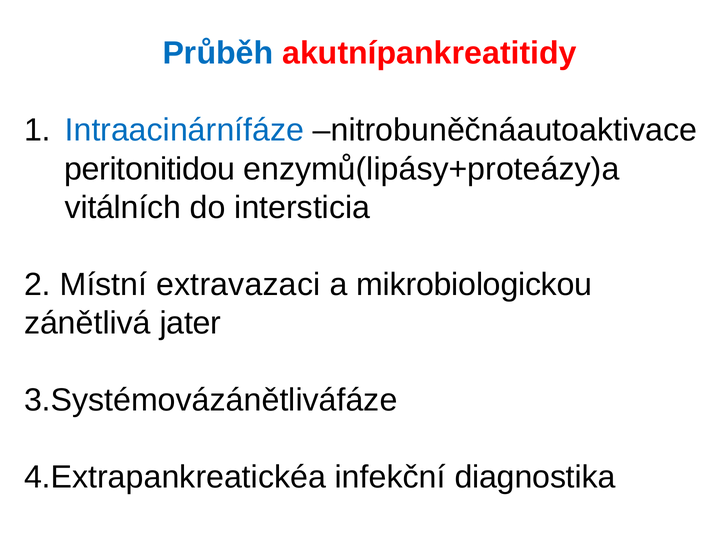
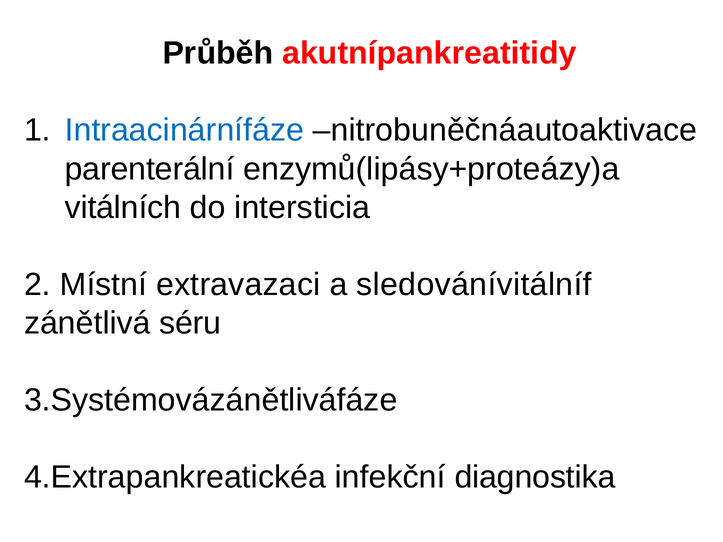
Průběh colour: blue -> black
peritonitidou: peritonitidou -> parenterální
mikrobiologickou: mikrobiologickou -> sledovánívitálníf
jater: jater -> séru
